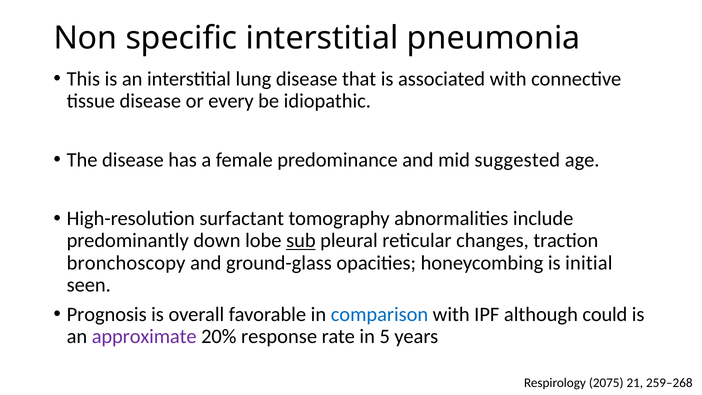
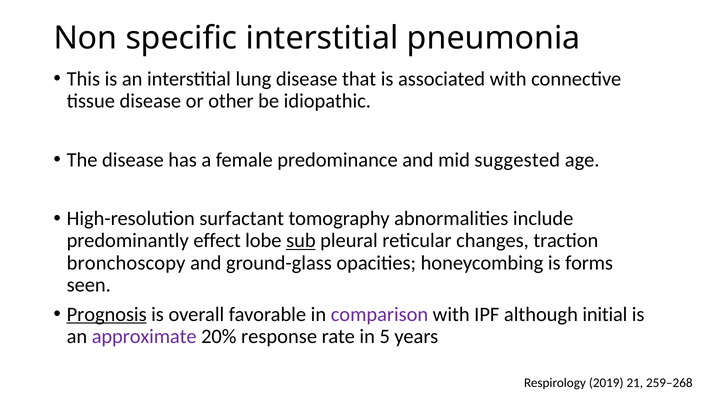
every: every -> other
down: down -> effect
initial: initial -> forms
Prognosis underline: none -> present
comparison colour: blue -> purple
could: could -> initial
2075: 2075 -> 2019
